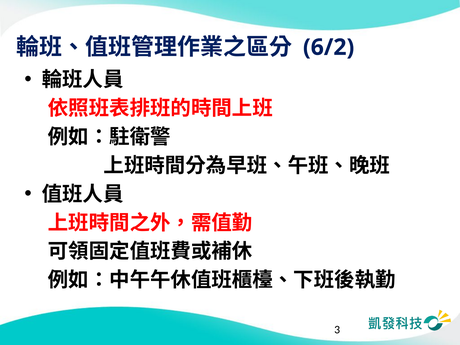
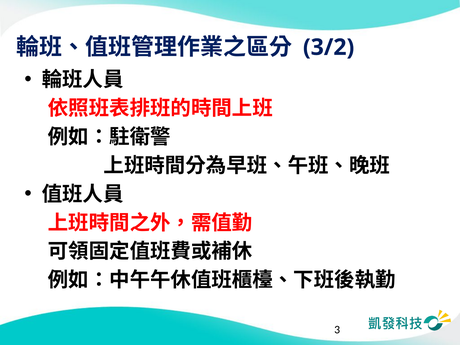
6/2: 6/2 -> 3/2
